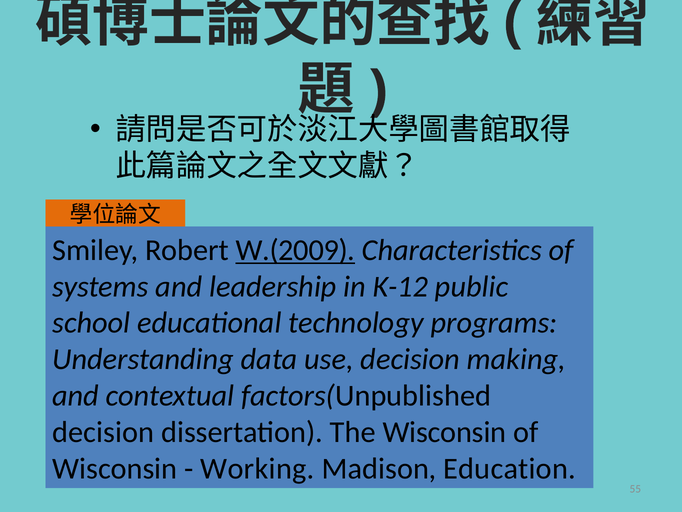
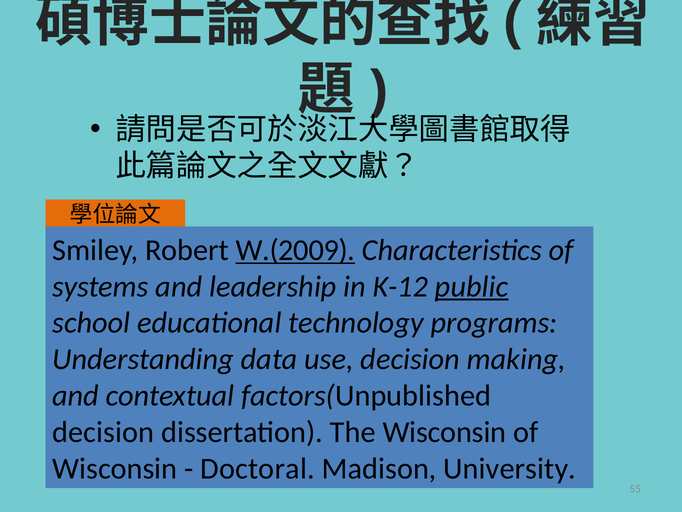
public underline: none -> present
Working: Working -> Doctoral
Education: Education -> University
